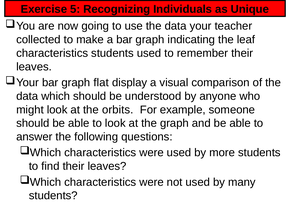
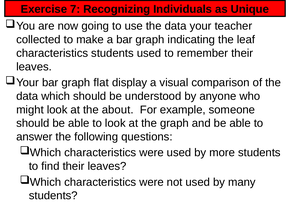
5: 5 -> 7
orbits: orbits -> about
